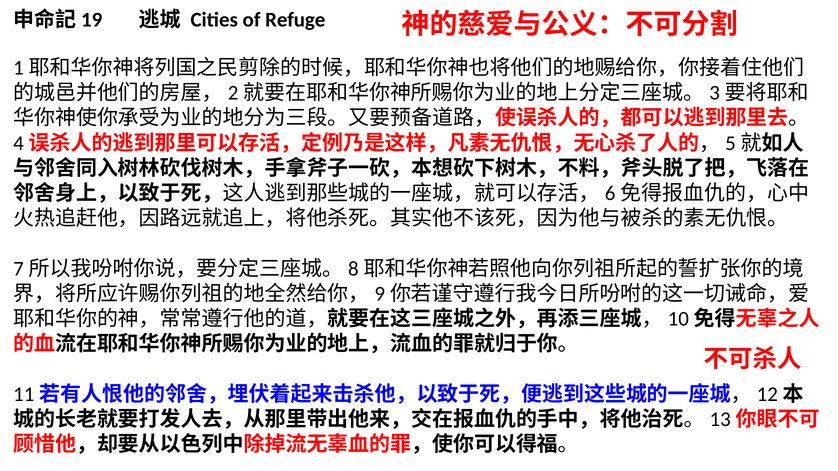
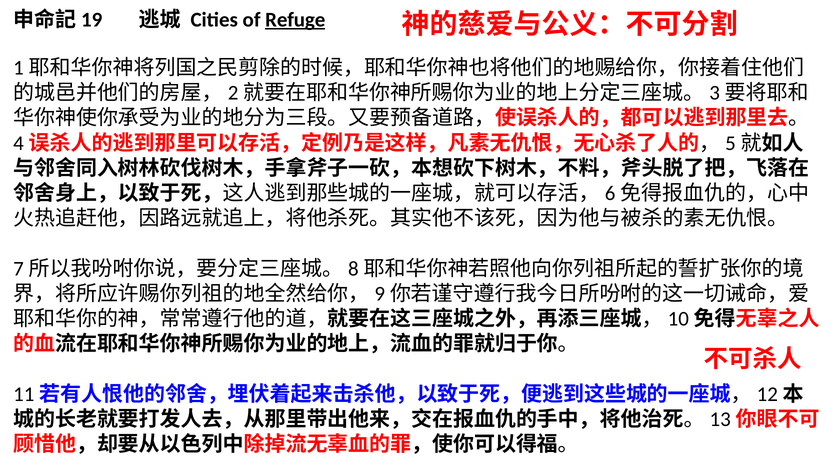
Refuge underline: none -> present
